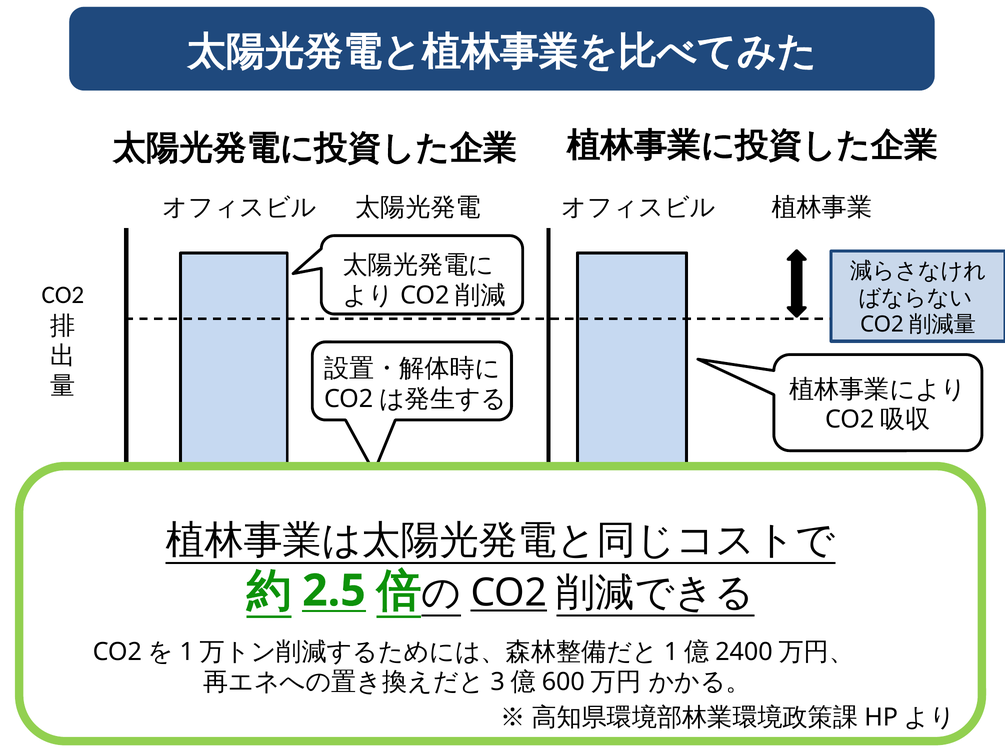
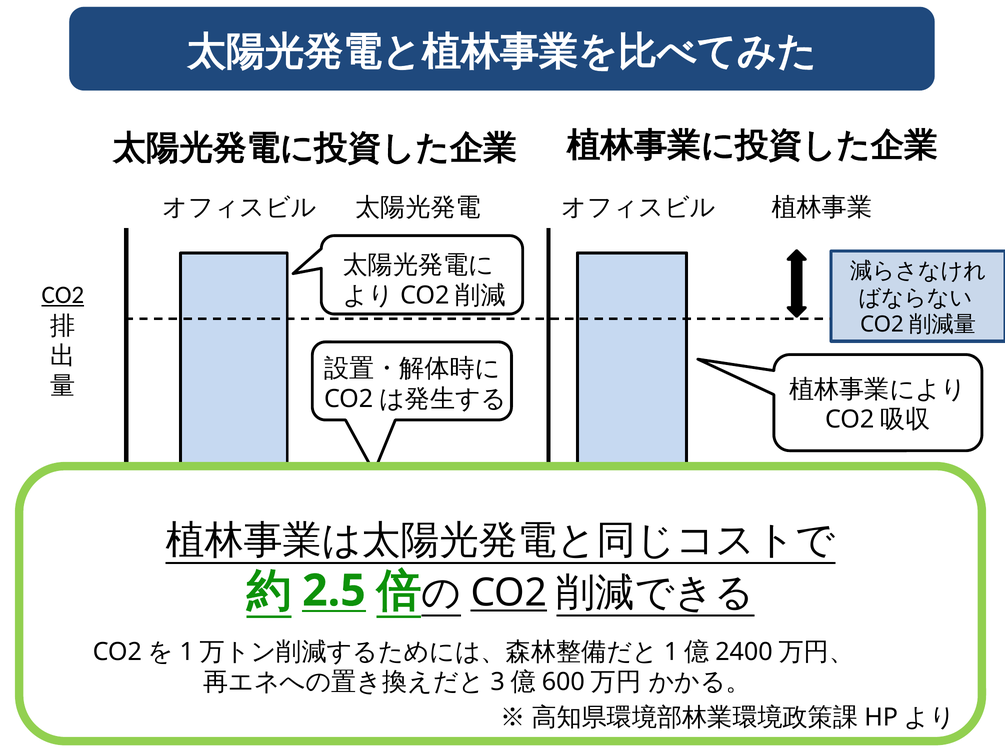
CO2 at (63, 295) underline: none -> present
